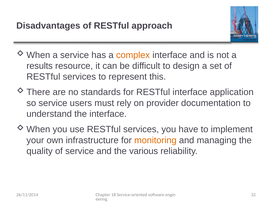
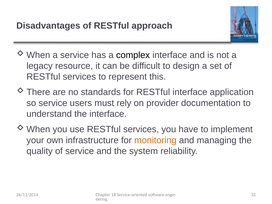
complex colour: orange -> black
results: results -> legacy
various: various -> system
